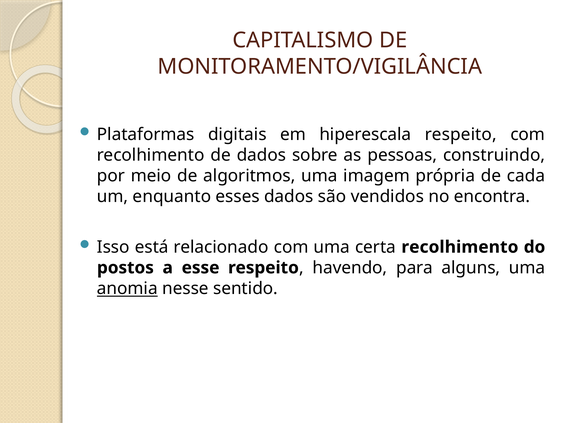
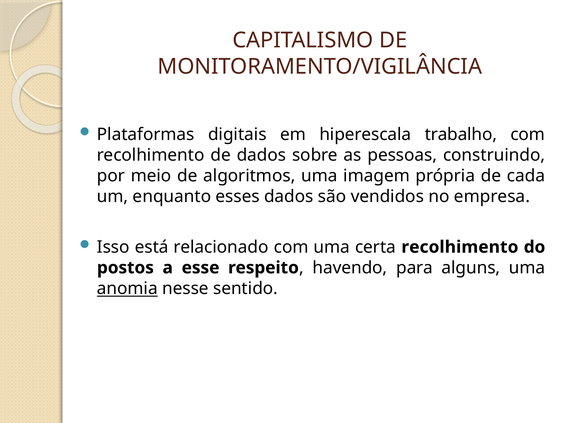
hiperescala respeito: respeito -> trabalho
encontra: encontra -> empresa
